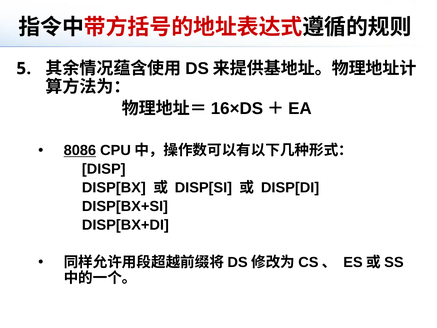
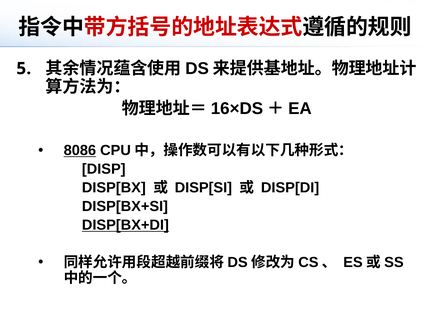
DISP[BX+DI underline: none -> present
